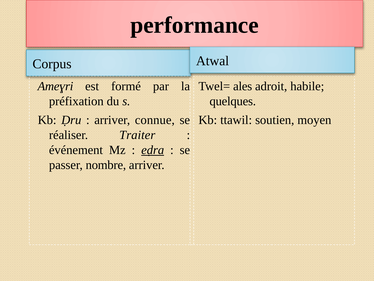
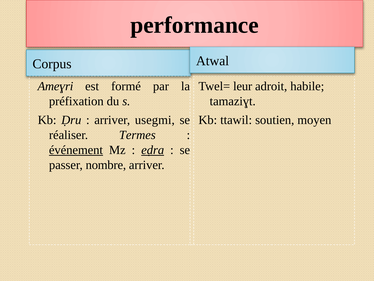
ales: ales -> leur
quelques: quelques -> tamaziɣt
connue: connue -> usegmi
Traiter: Traiter -> Termes
événement underline: none -> present
